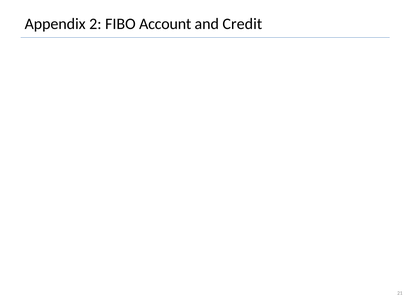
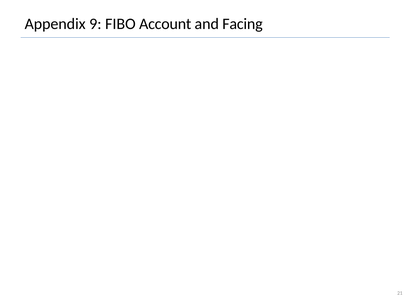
2: 2 -> 9
Credit: Credit -> Facing
